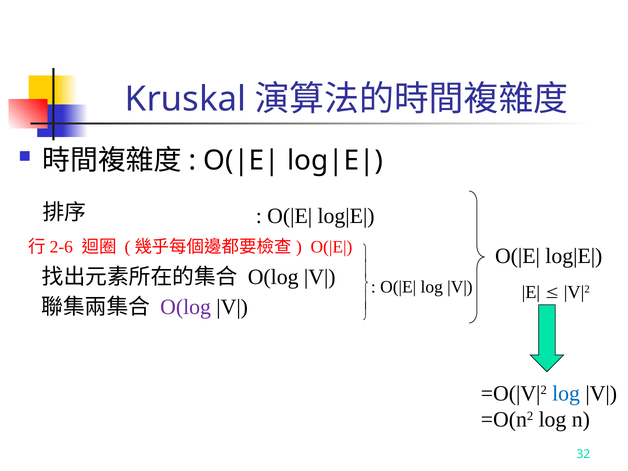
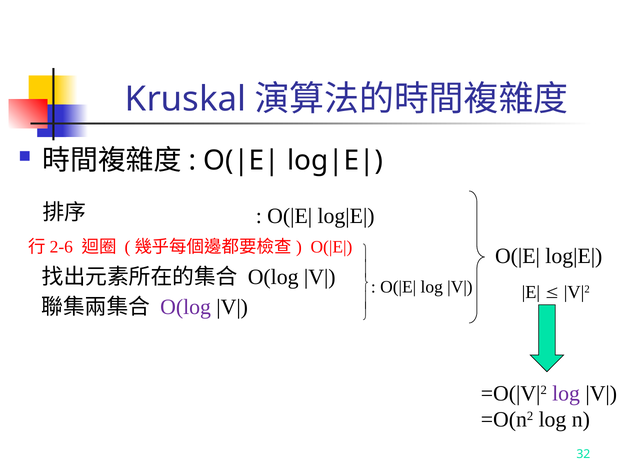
log at (566, 394) colour: blue -> purple
